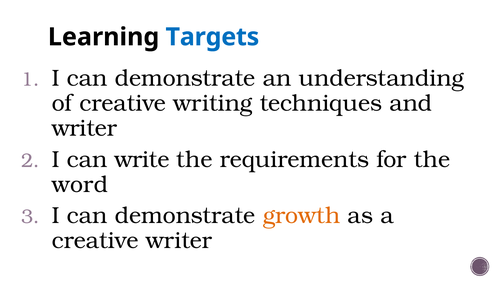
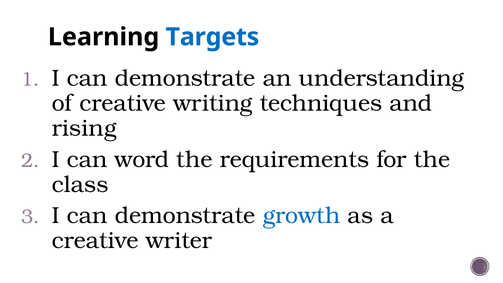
writer at (84, 128): writer -> rising
write: write -> word
word: word -> class
growth colour: orange -> blue
